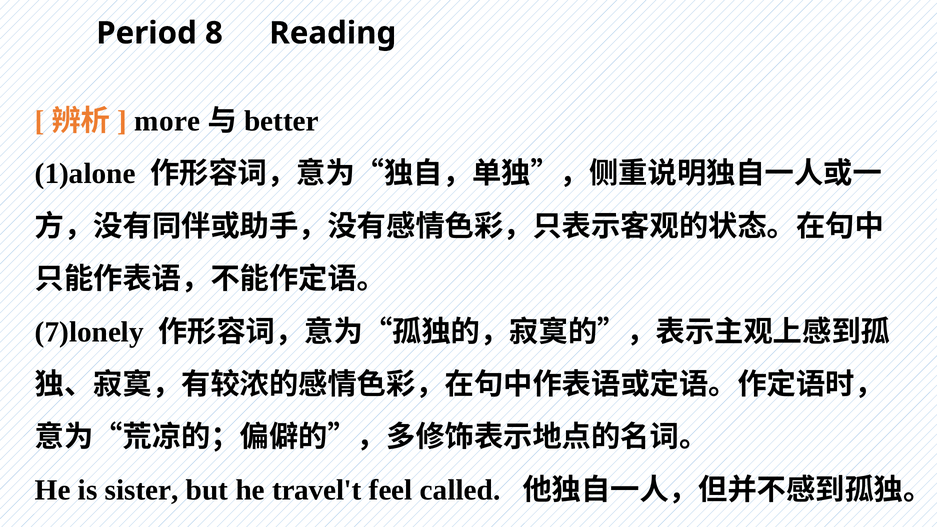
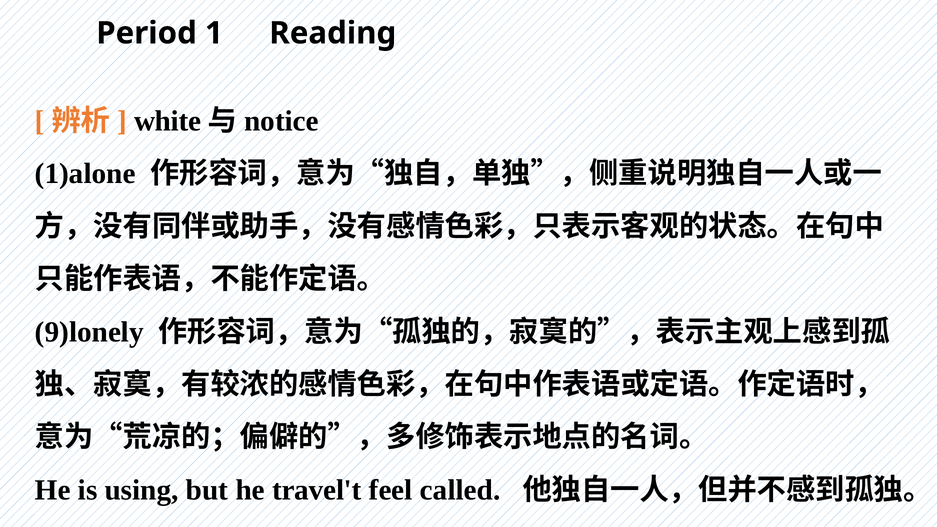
8: 8 -> 1
more: more -> white
better: better -> notice
7)lonely: 7)lonely -> 9)lonely
sister: sister -> using
